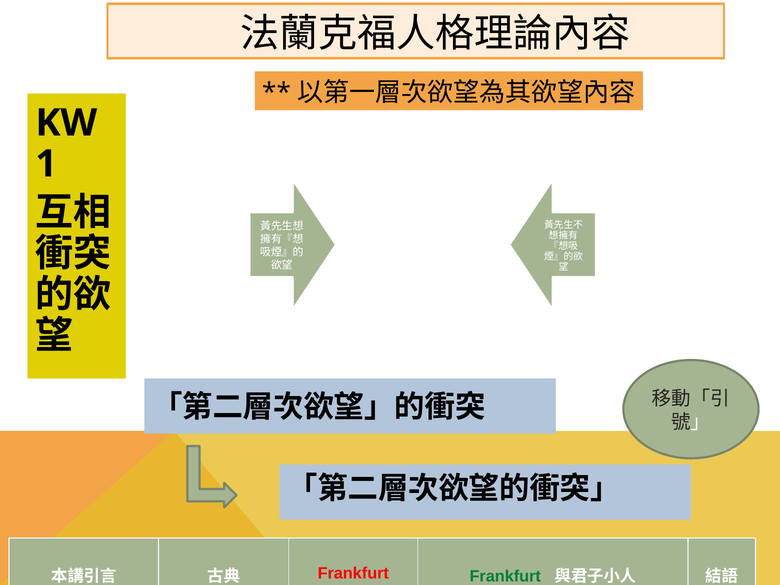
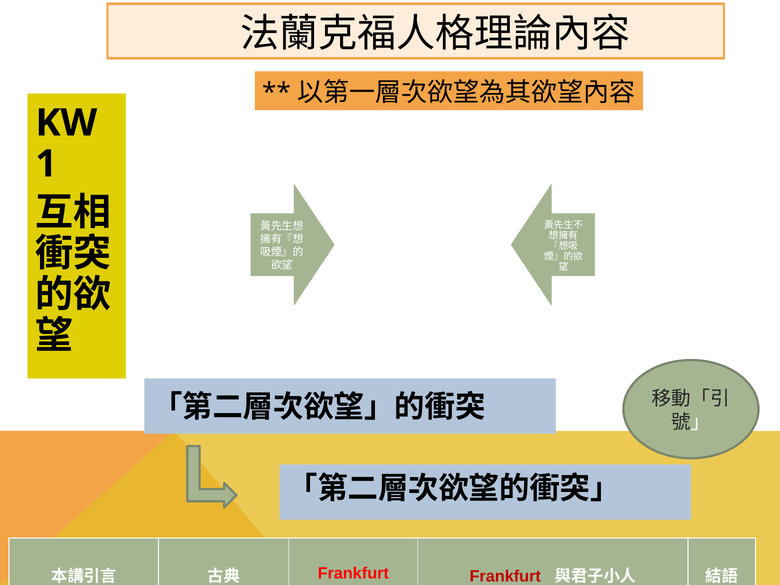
Frankfurt at (505, 577) colour: green -> red
